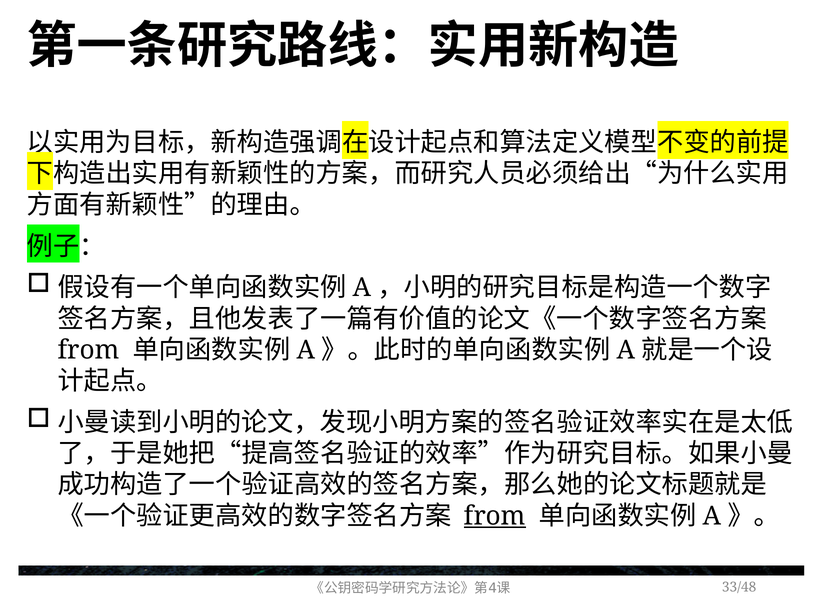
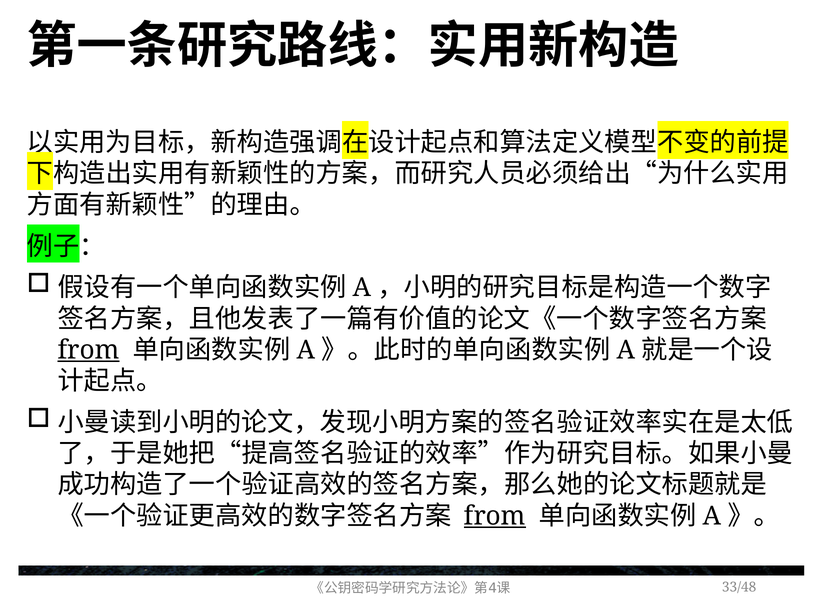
from at (89, 350) underline: none -> present
